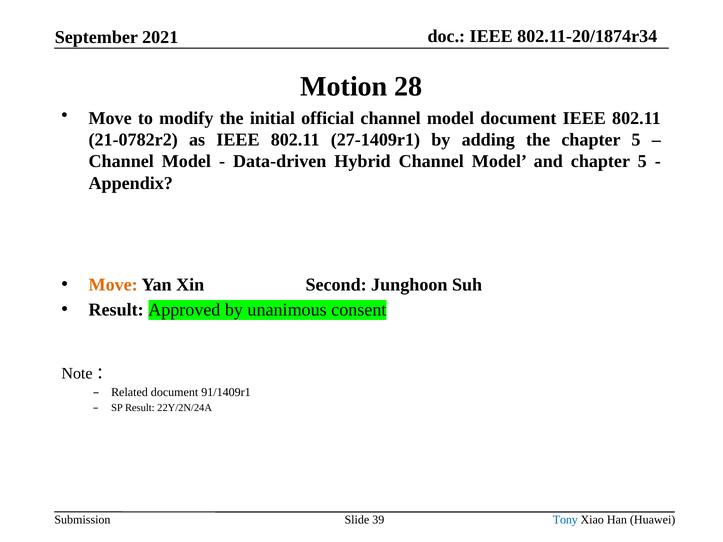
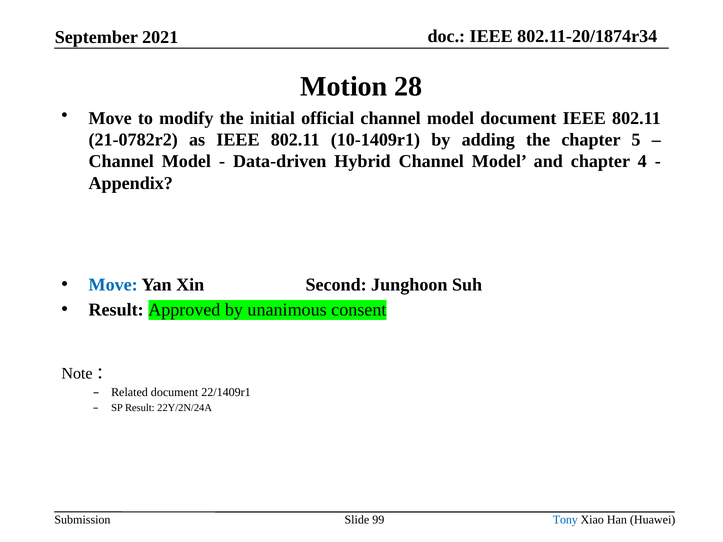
27-1409r1: 27-1409r1 -> 10-1409r1
and chapter 5: 5 -> 4
Move at (113, 285) colour: orange -> blue
91/1409r1: 91/1409r1 -> 22/1409r1
39: 39 -> 99
